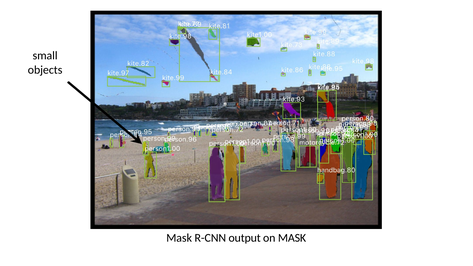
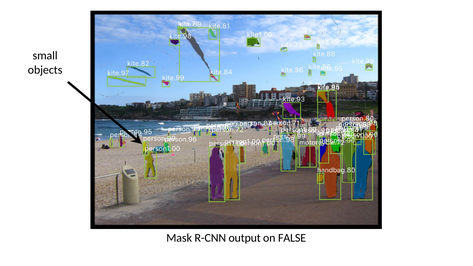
on MASK: MASK -> FALSE
